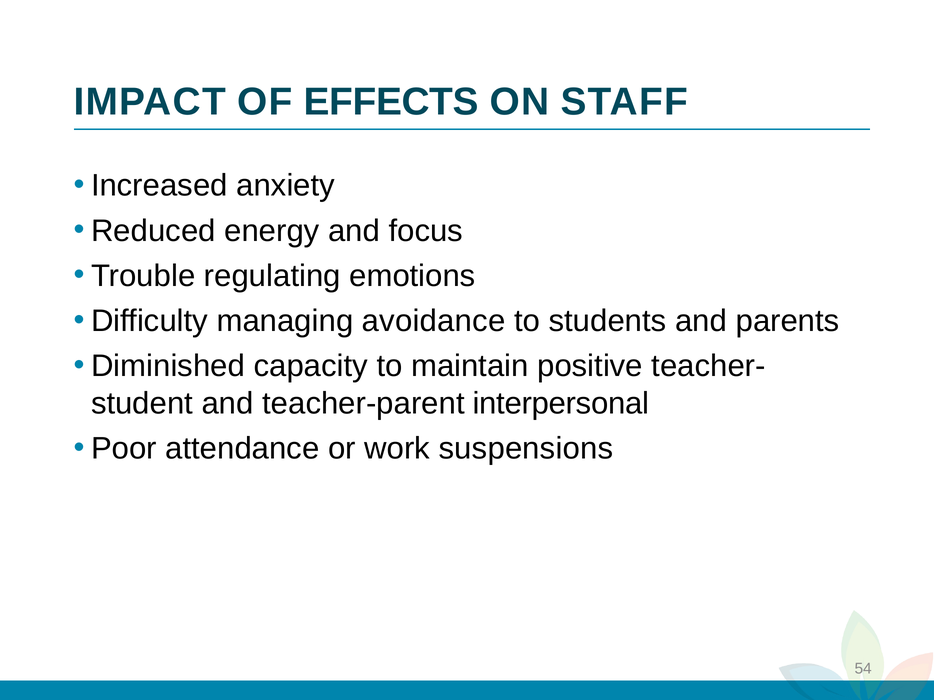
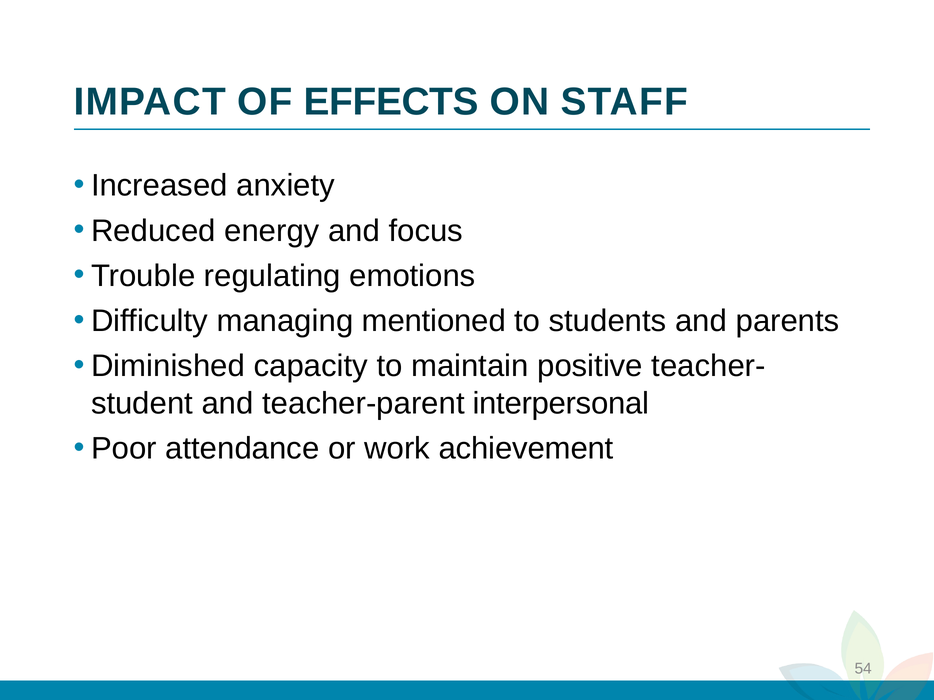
avoidance: avoidance -> mentioned
suspensions: suspensions -> achievement
